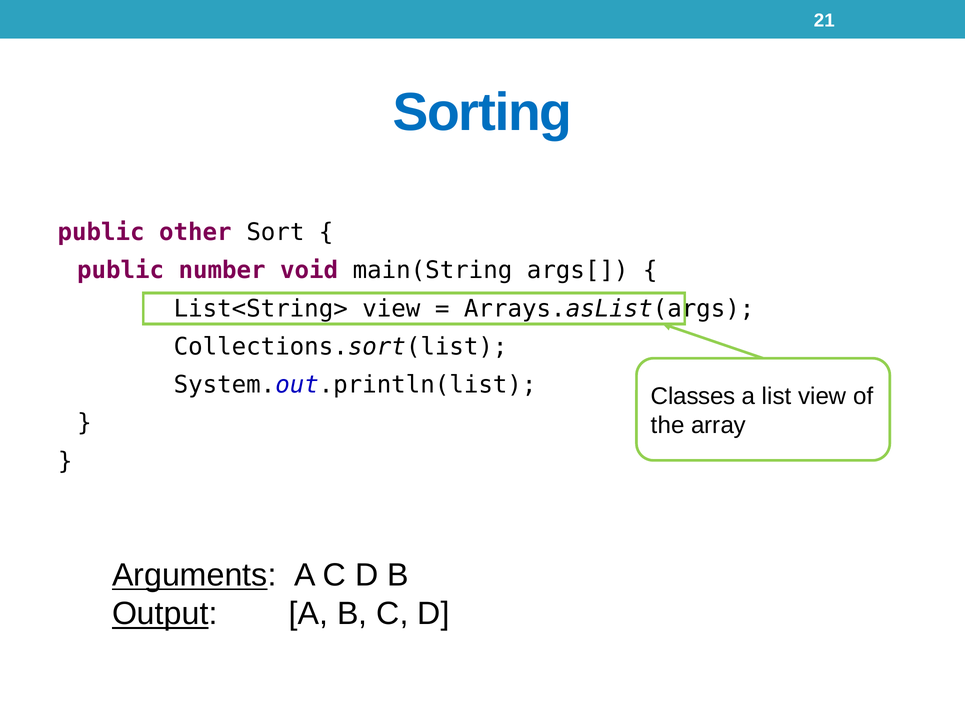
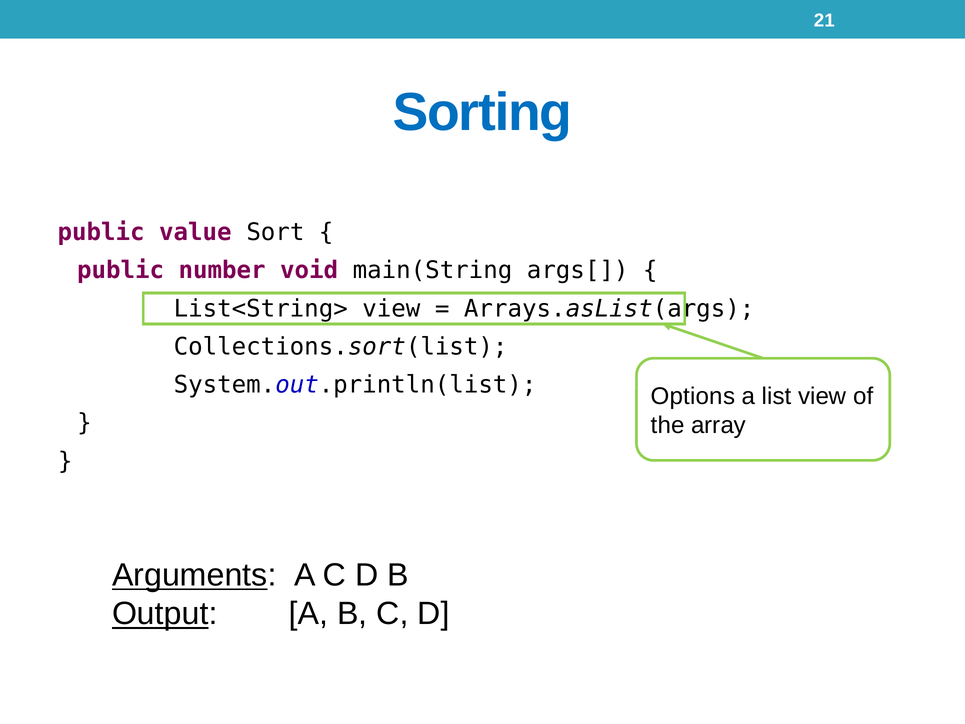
other: other -> value
Classes: Classes -> Options
